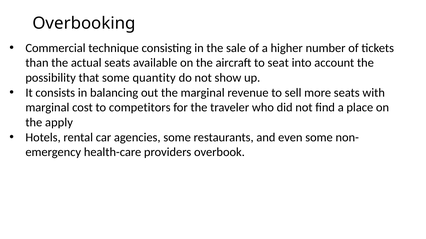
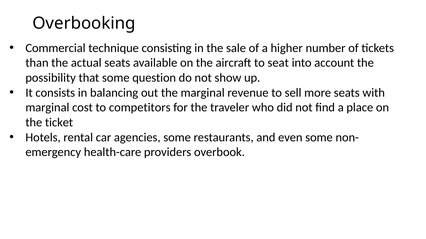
quantity: quantity -> question
apply: apply -> ticket
